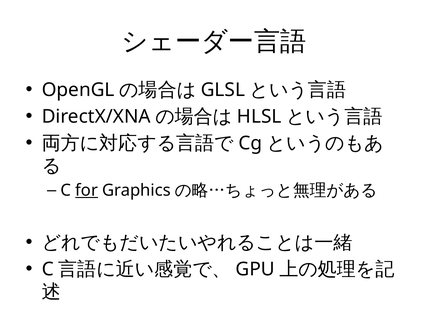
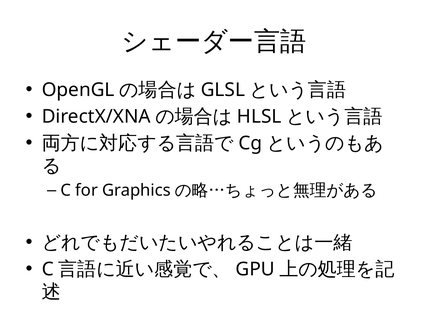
for underline: present -> none
